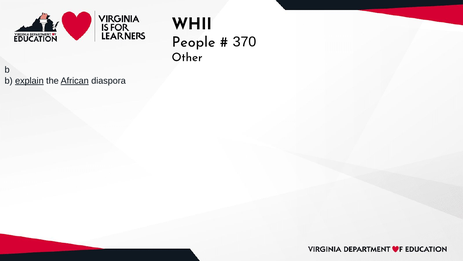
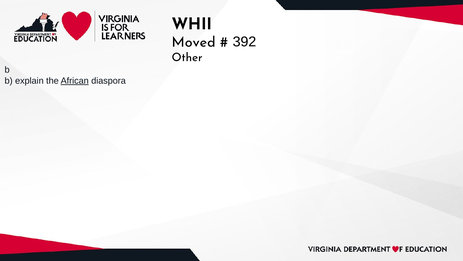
People: People -> Moved
370: 370 -> 392
explain underline: present -> none
